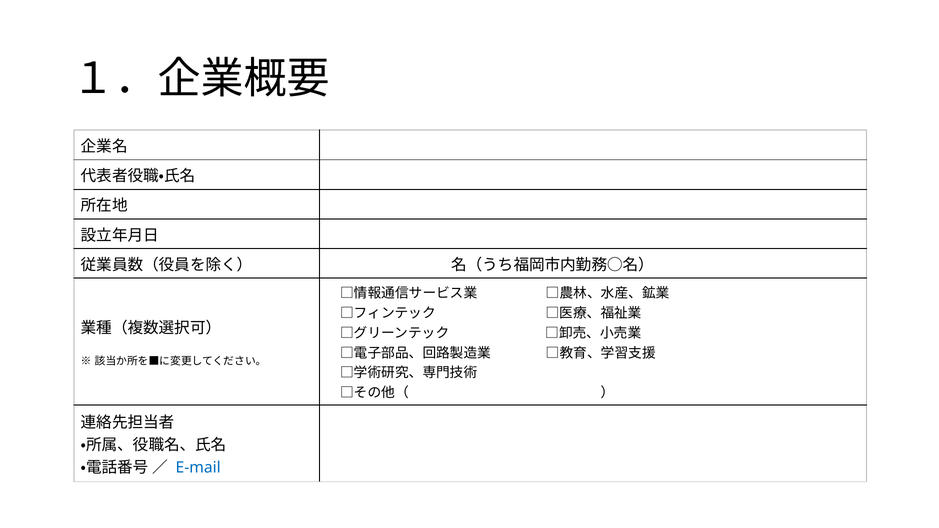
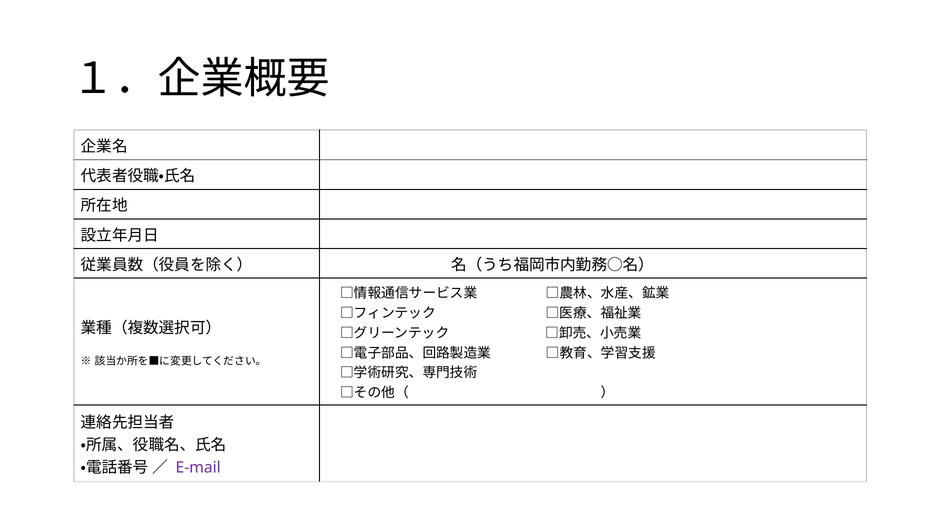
E-mail colour: blue -> purple
